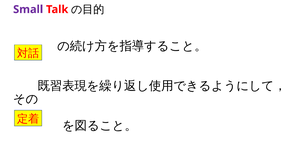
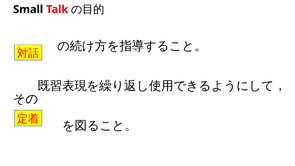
Small colour: purple -> black
